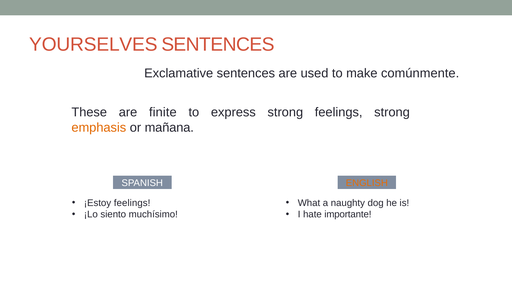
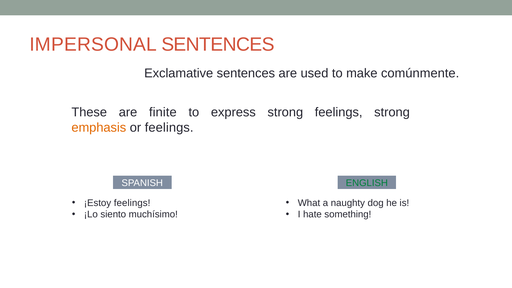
YOURSELVES: YOURSELVES -> IMPERSONAL
or mañana: mañana -> feelings
ENGLISH colour: orange -> green
importante: importante -> something
